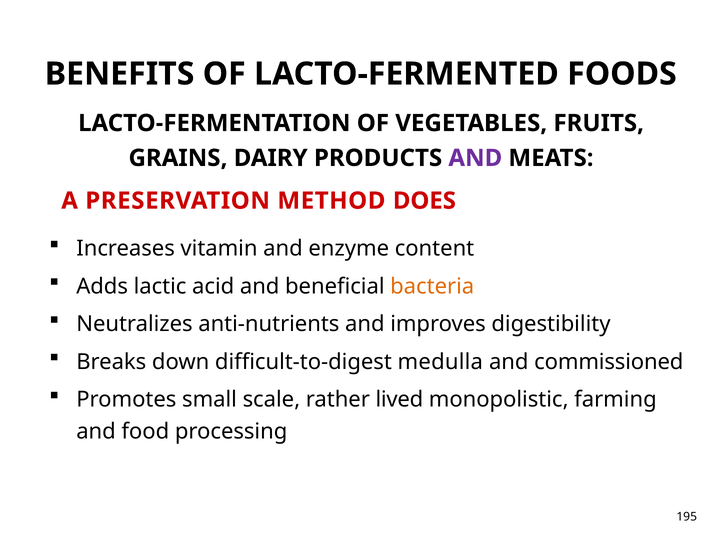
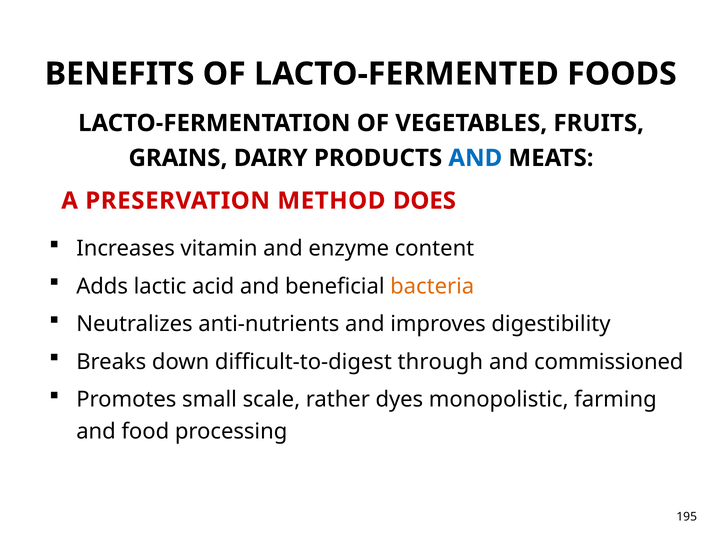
AND at (475, 158) colour: purple -> blue
medulla: medulla -> through
lived: lived -> dyes
